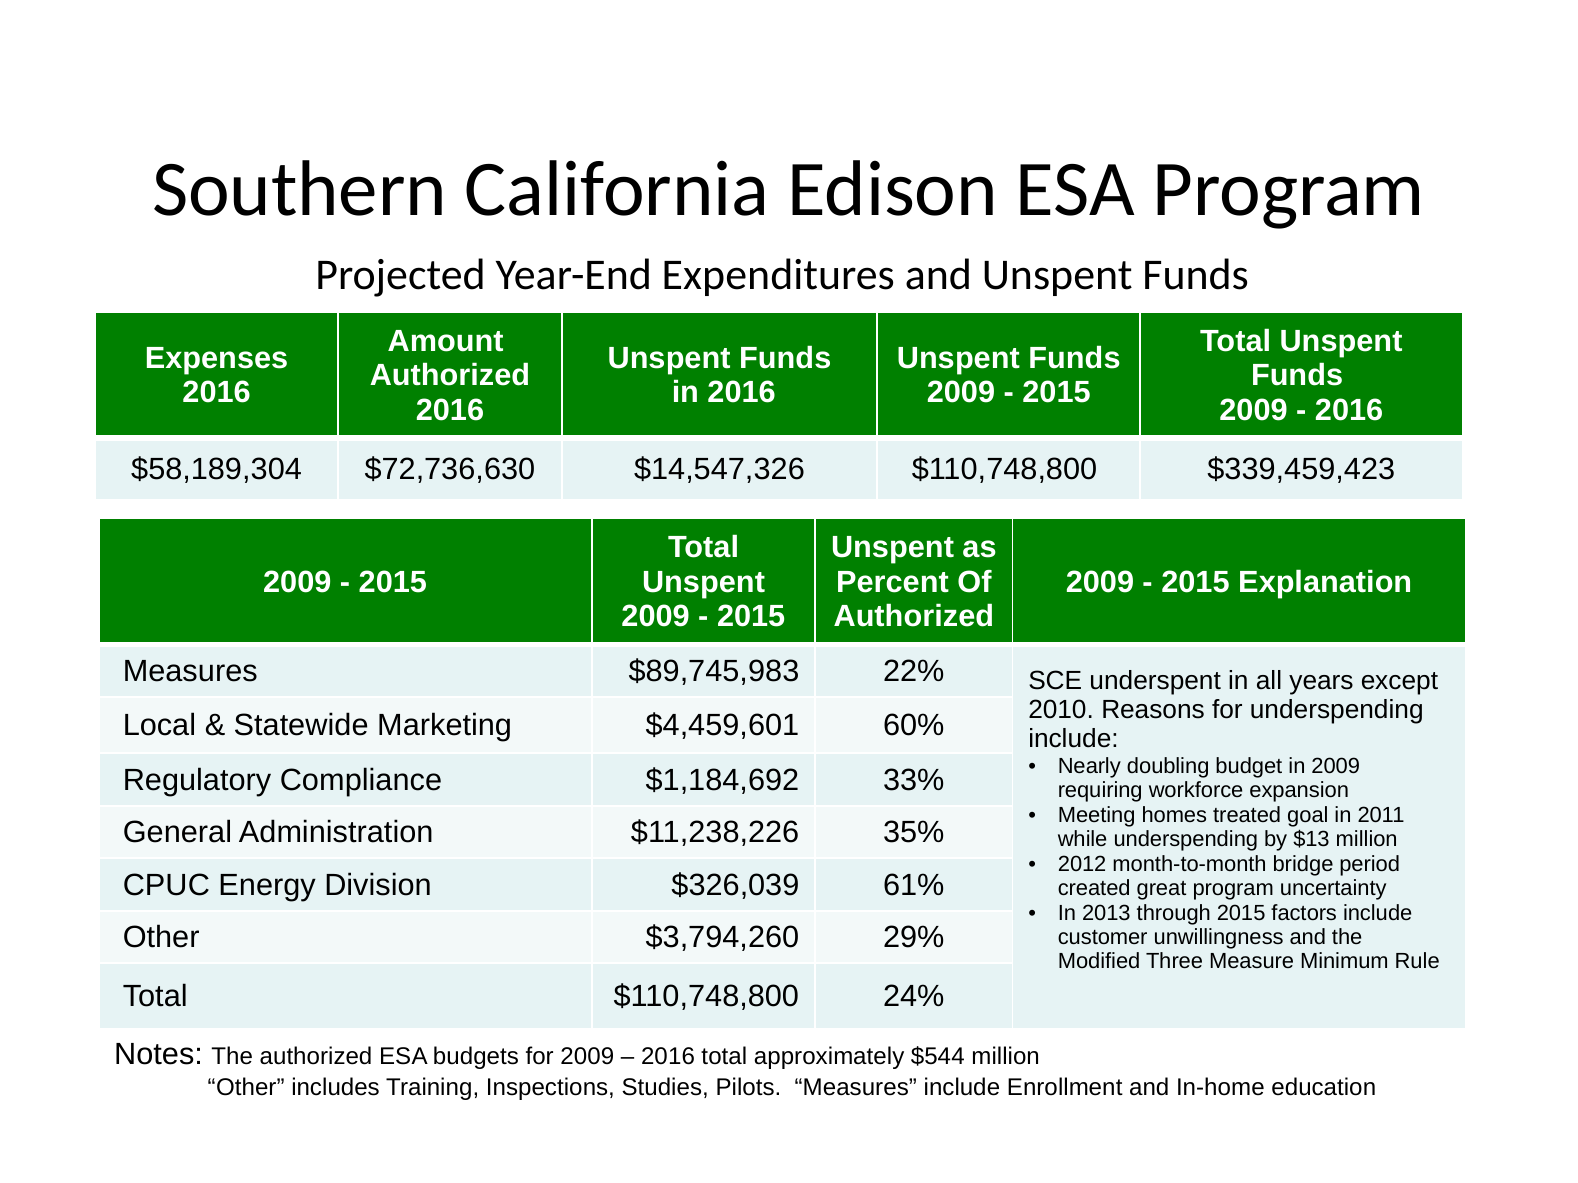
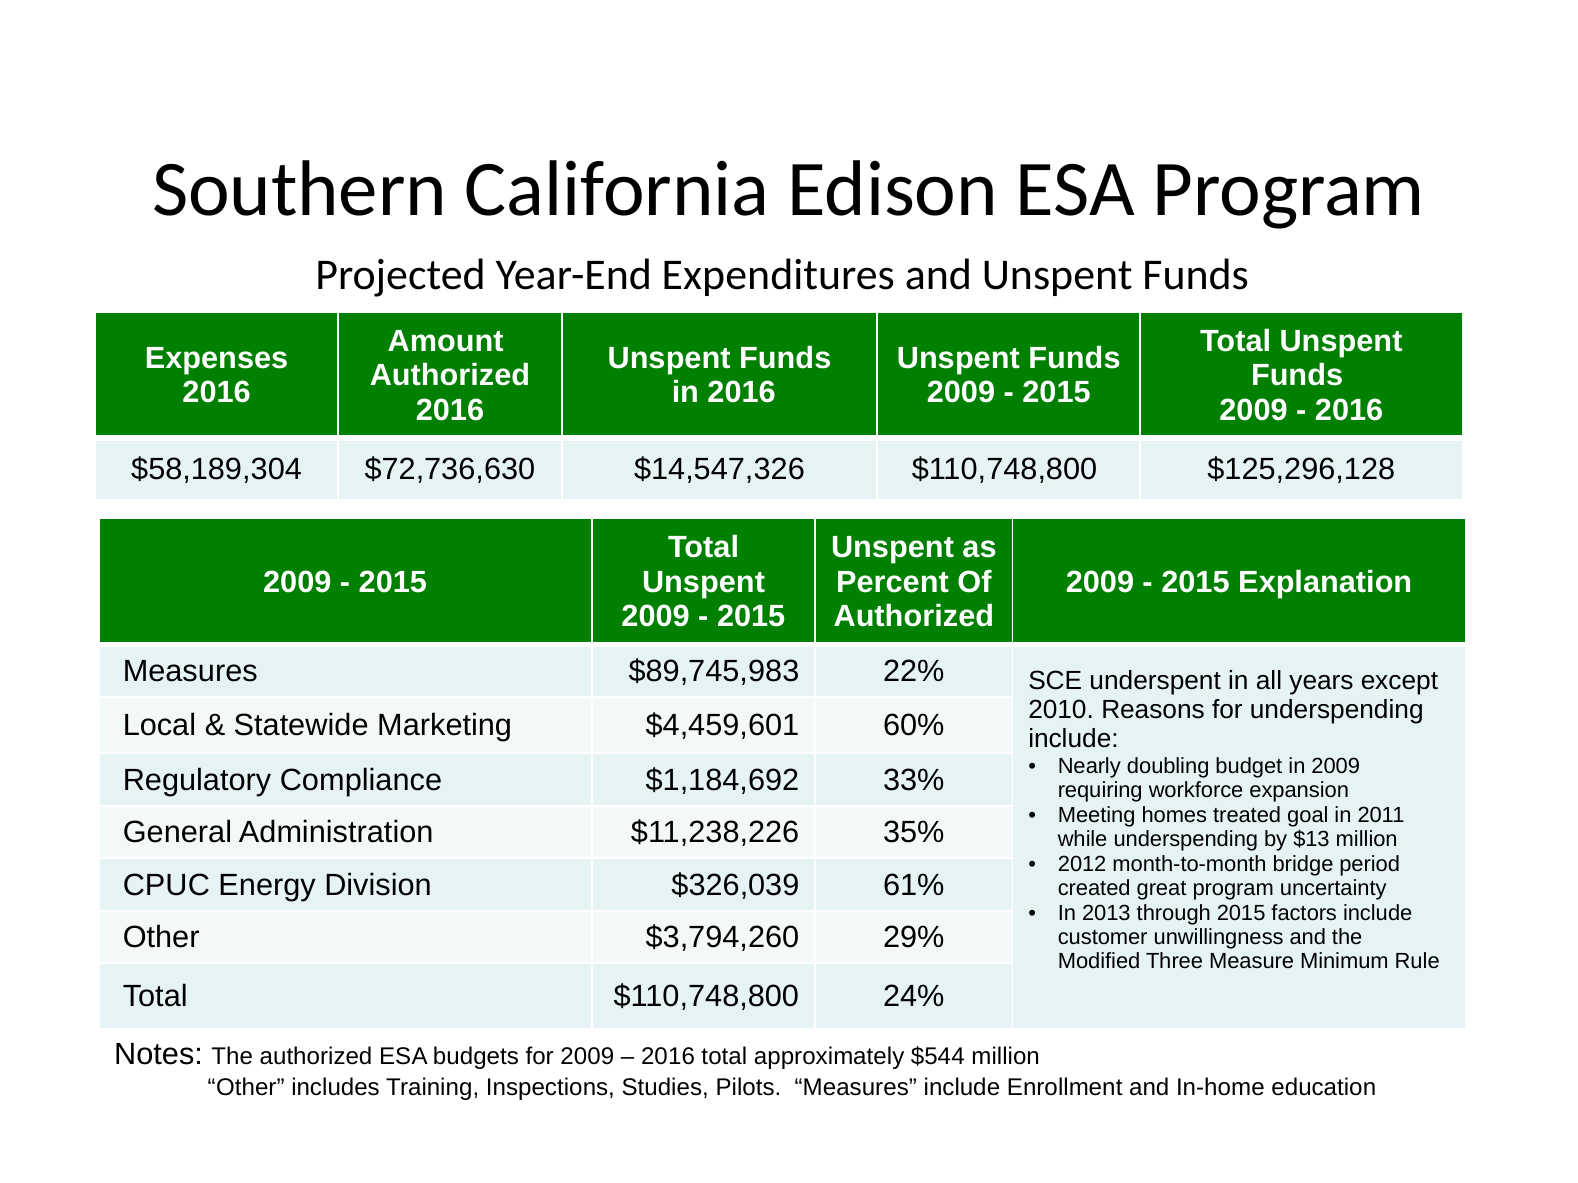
$339,459,423: $339,459,423 -> $125,296,128
